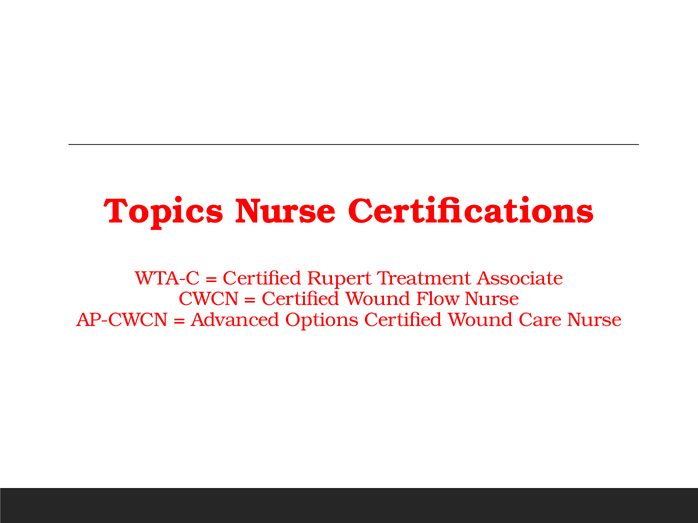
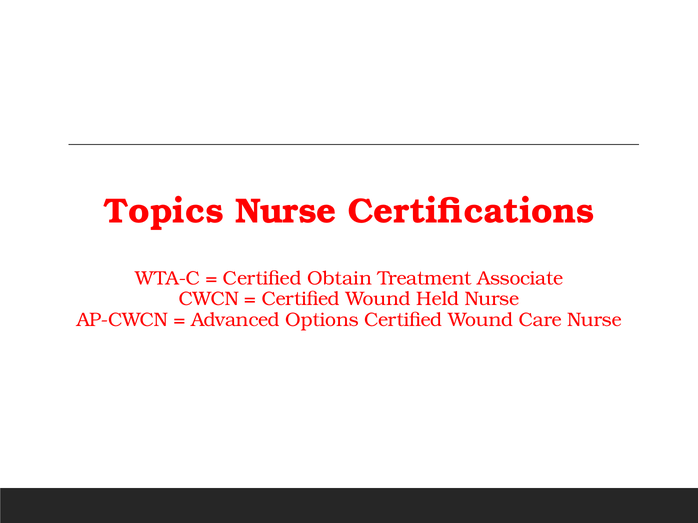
Rupert: Rupert -> Obtain
Flow: Flow -> Held
